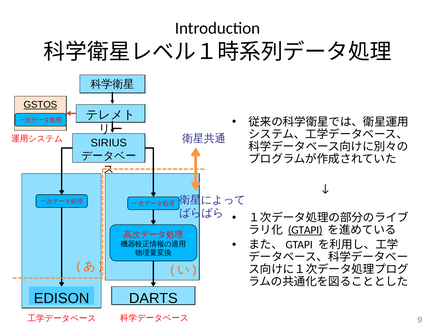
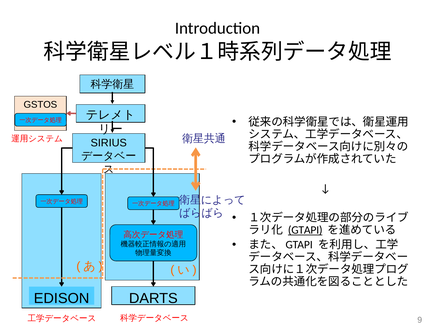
GSTOS underline: present -> none
